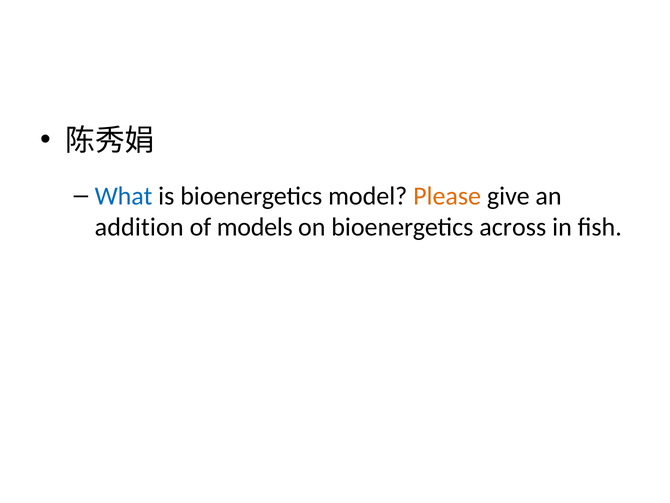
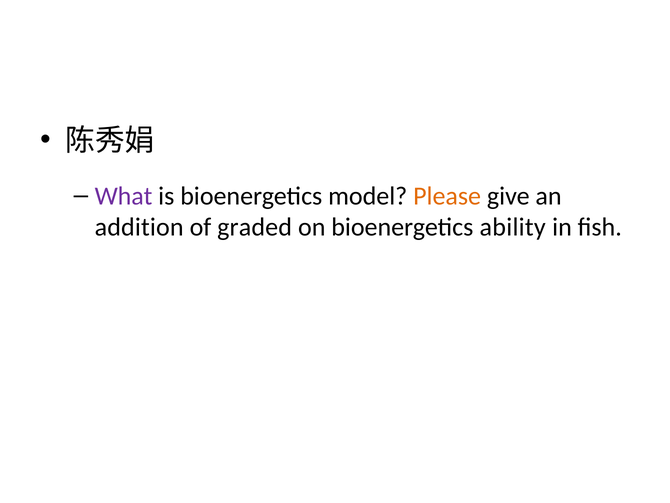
What colour: blue -> purple
models: models -> graded
across: across -> ability
